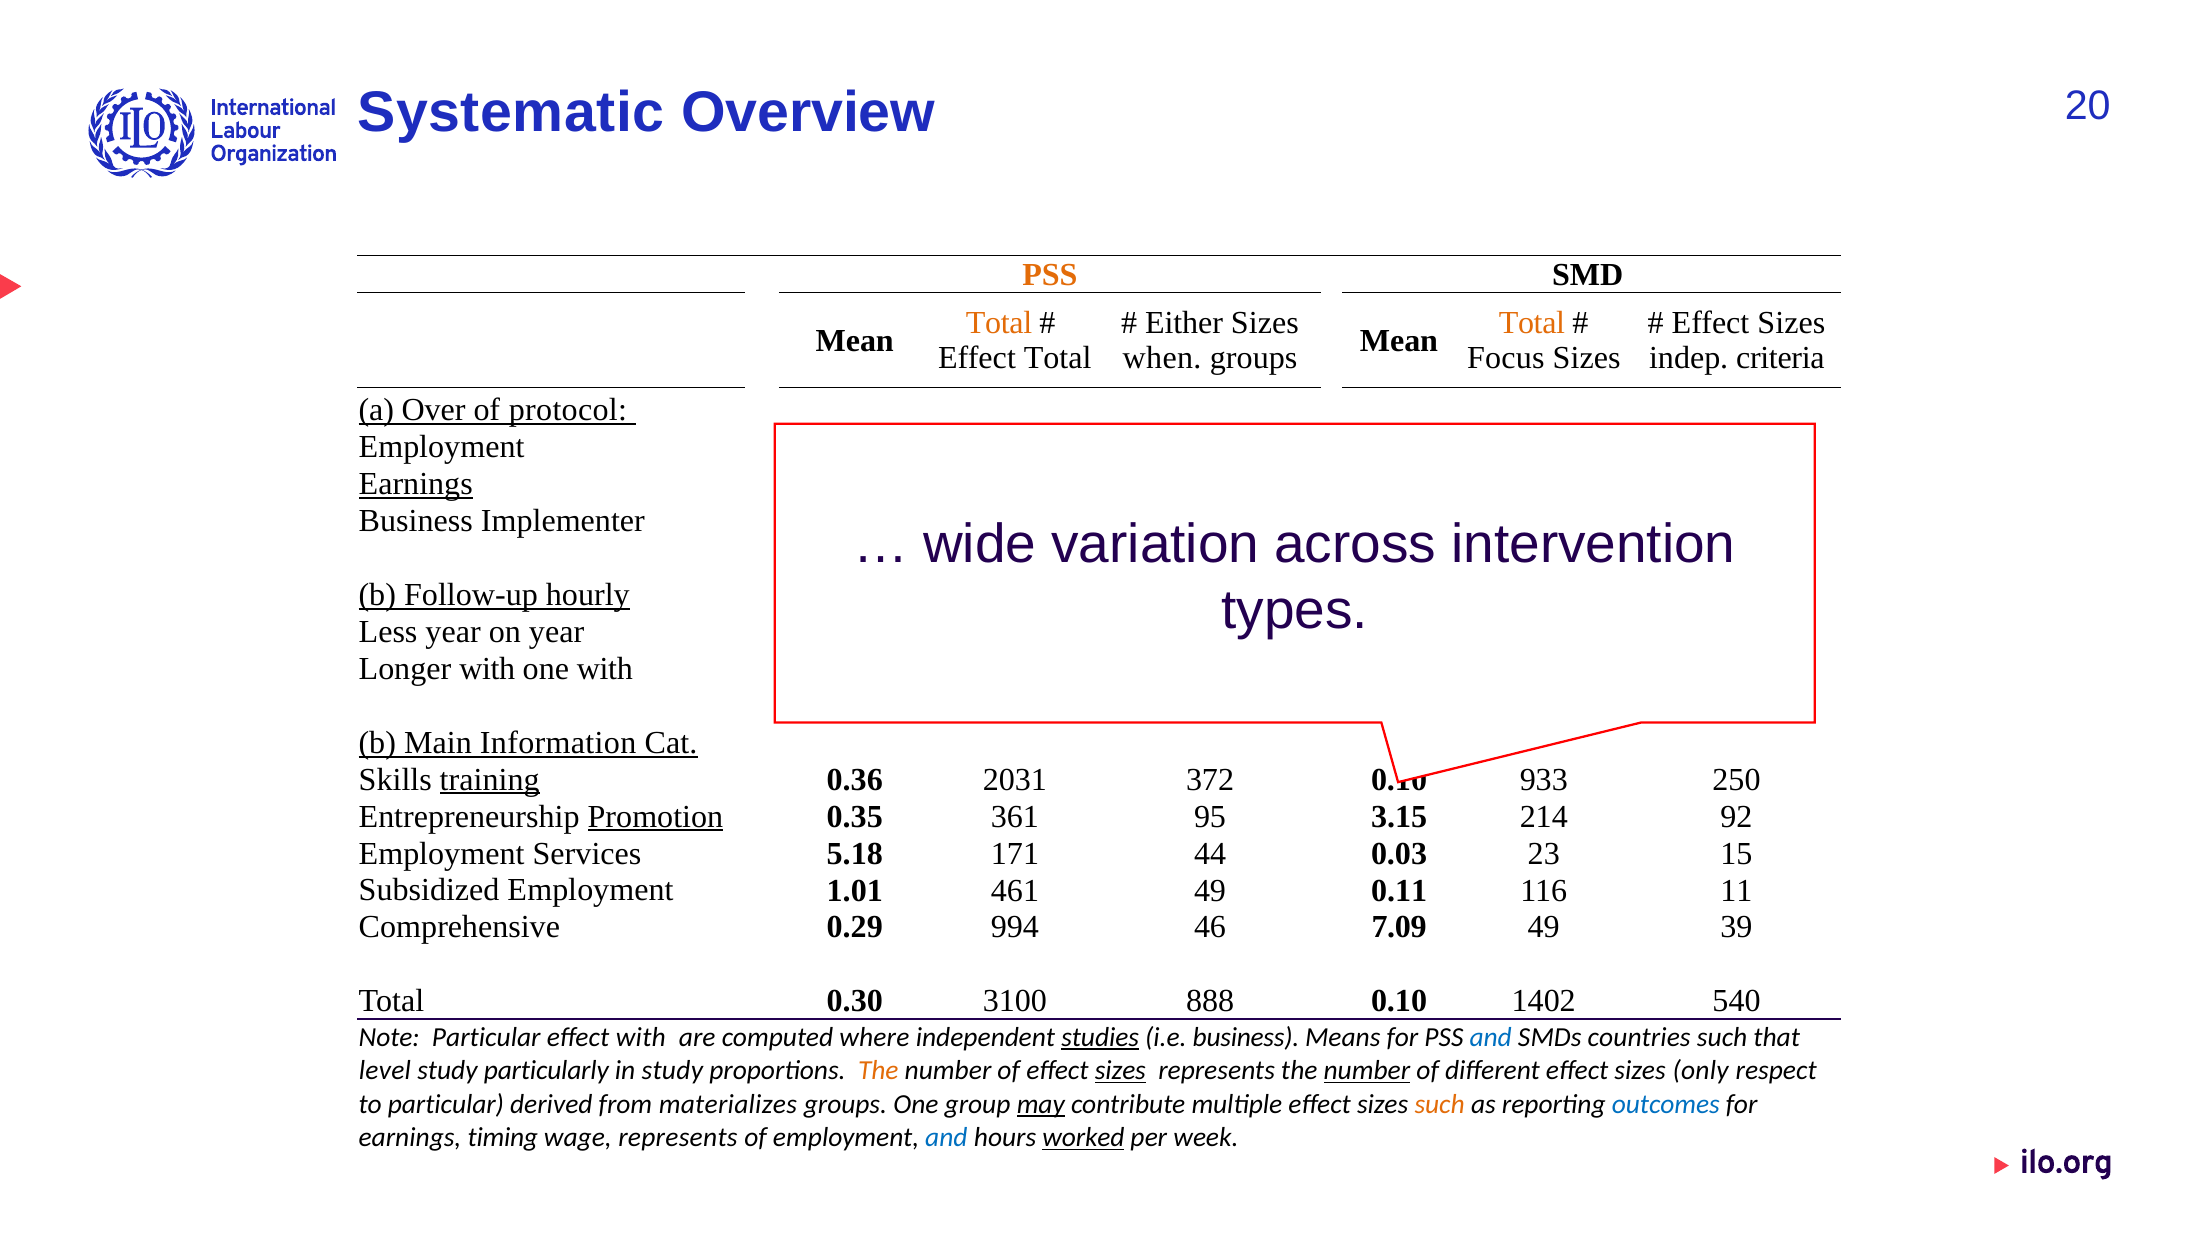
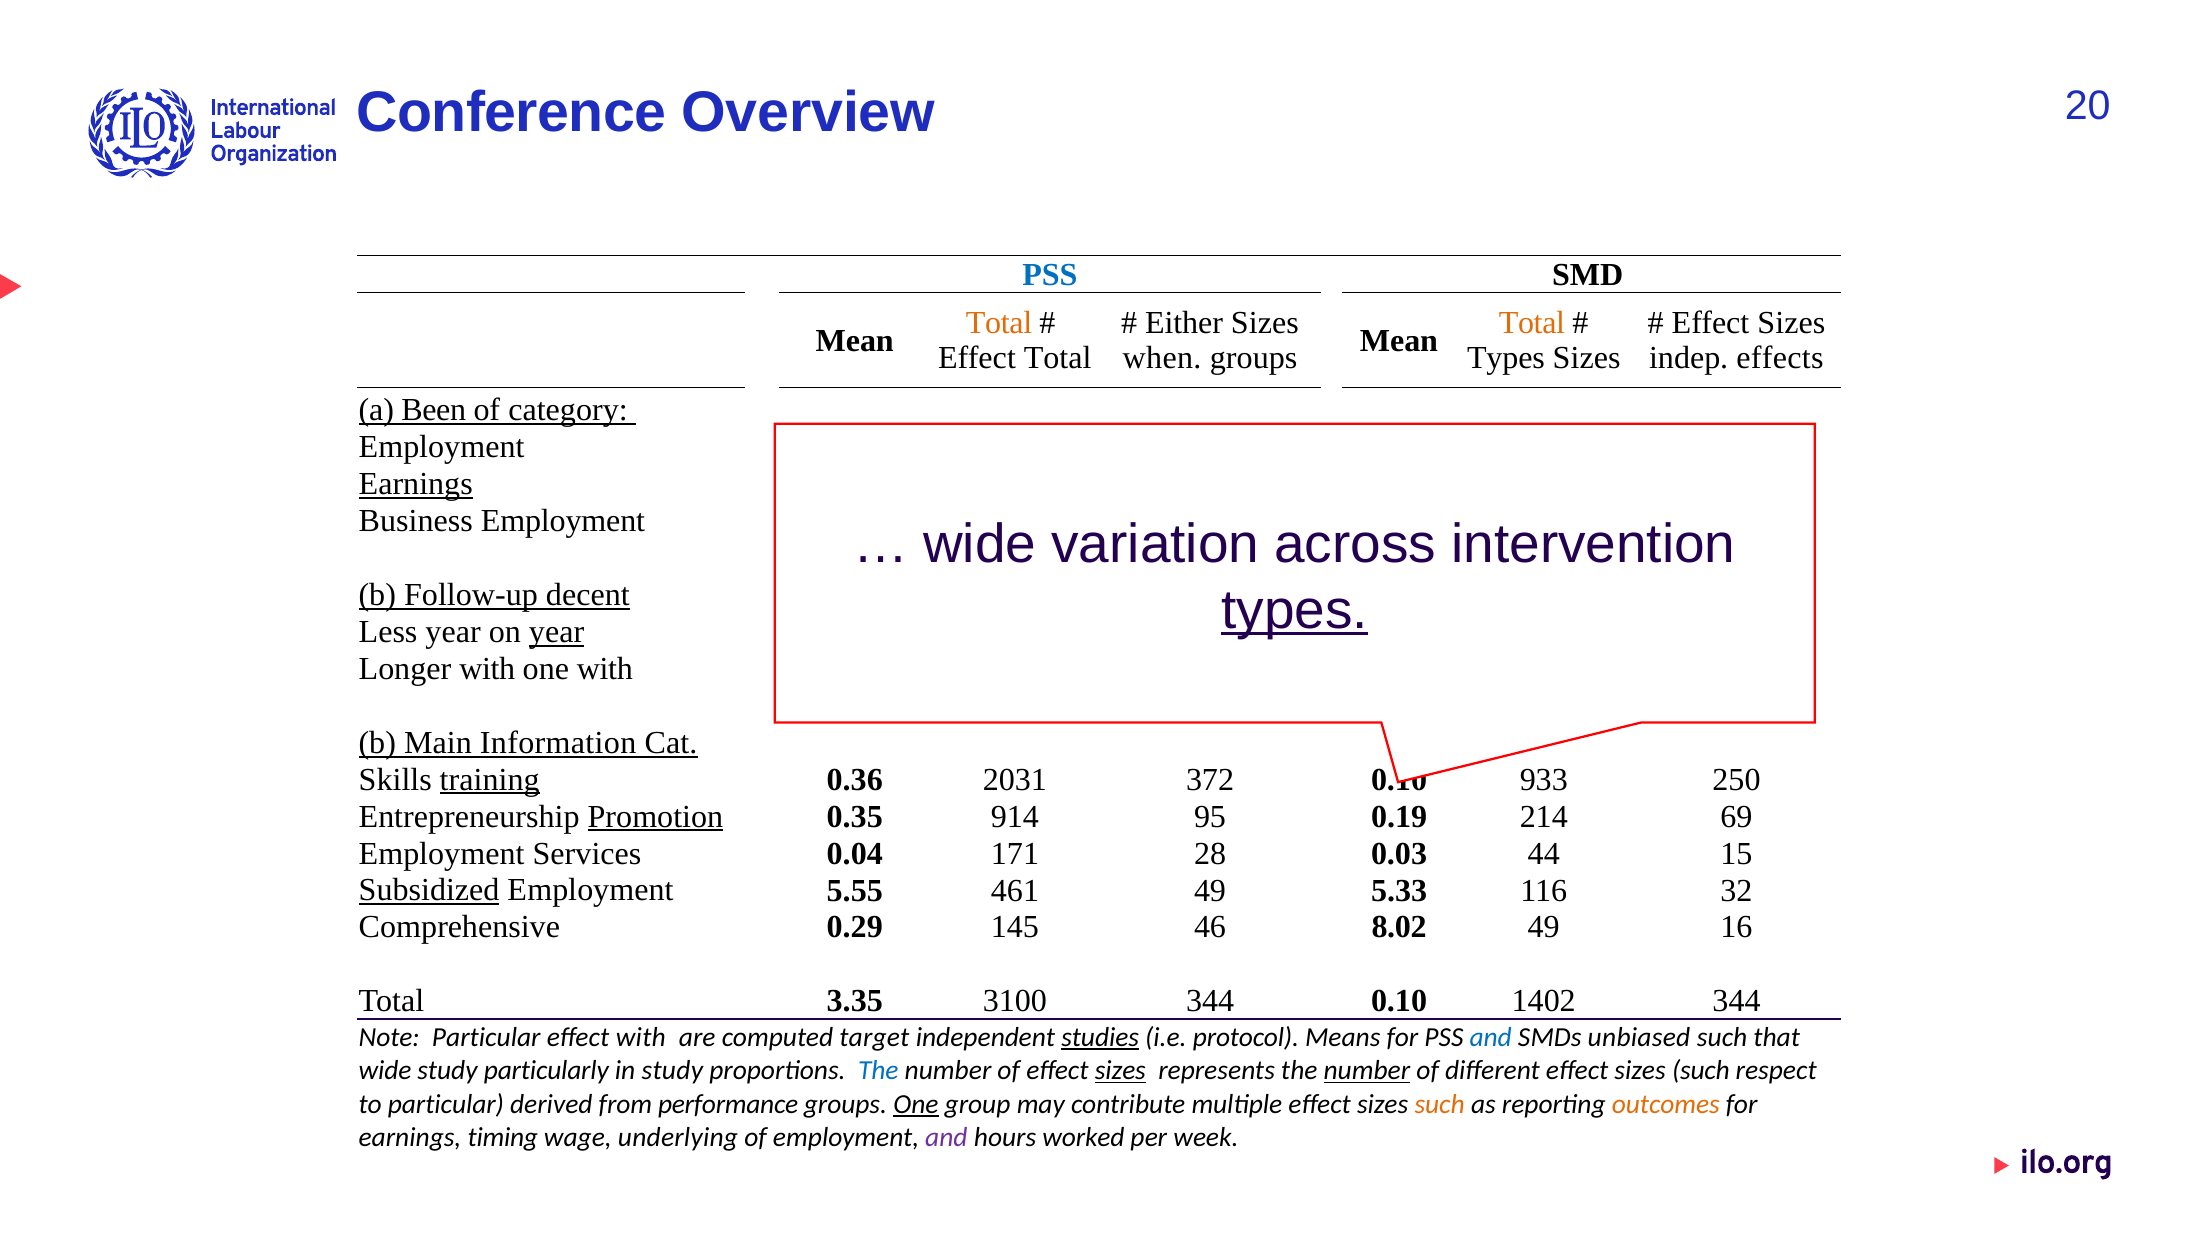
Systematic: Systematic -> Conference
PSS at (1050, 275) colour: orange -> blue
Focus at (1506, 358): Focus -> Types
criteria: criteria -> effects
Over: Over -> Been
protocol: protocol -> category
Business Implementer: Implementer -> Employment
hourly: hourly -> decent
types at (1295, 610) underline: none -> present
year at (557, 632) underline: none -> present
361: 361 -> 914
3.15: 3.15 -> 0.19
92: 92 -> 69
5.18: 5.18 -> 0.04
44: 44 -> 28
23: 23 -> 44
Subsidized underline: none -> present
1.01: 1.01 -> 5.55
49 0.11: 0.11 -> 5.33
11: 11 -> 32
994: 994 -> 145
7.09: 7.09 -> 8.02
39: 39 -> 16
0.30: 0.30 -> 3.35
3100 888: 888 -> 344
1402 540: 540 -> 344
where: where -> target
i.e business: business -> protocol
countries: countries -> unbiased
level at (385, 1071): level -> wide
The at (878, 1071) colour: orange -> blue
different effect sizes only: only -> such
materializes: materializes -> performance
One at (916, 1104) underline: none -> present
may underline: present -> none
outcomes colour: blue -> orange
wage represents: represents -> underlying
and at (946, 1138) colour: blue -> purple
worked underline: present -> none
